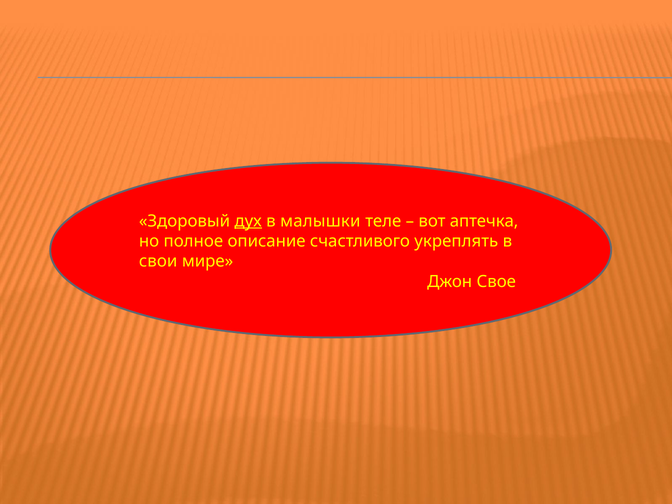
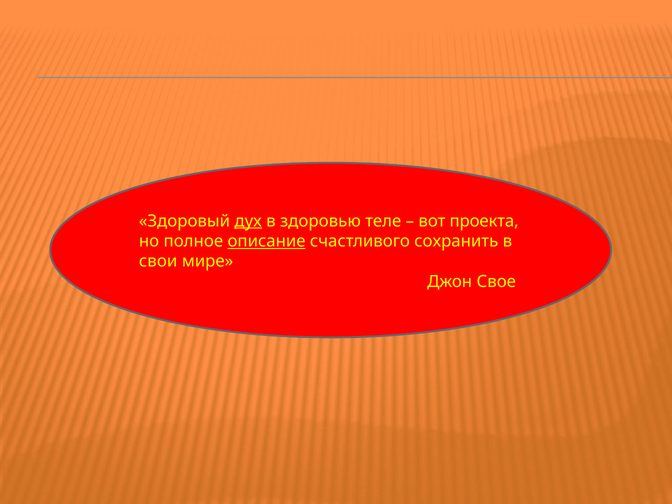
малышки: малышки -> здоровью
аптечка: аптечка -> проекта
описание underline: none -> present
укреплять: укреплять -> сохранить
